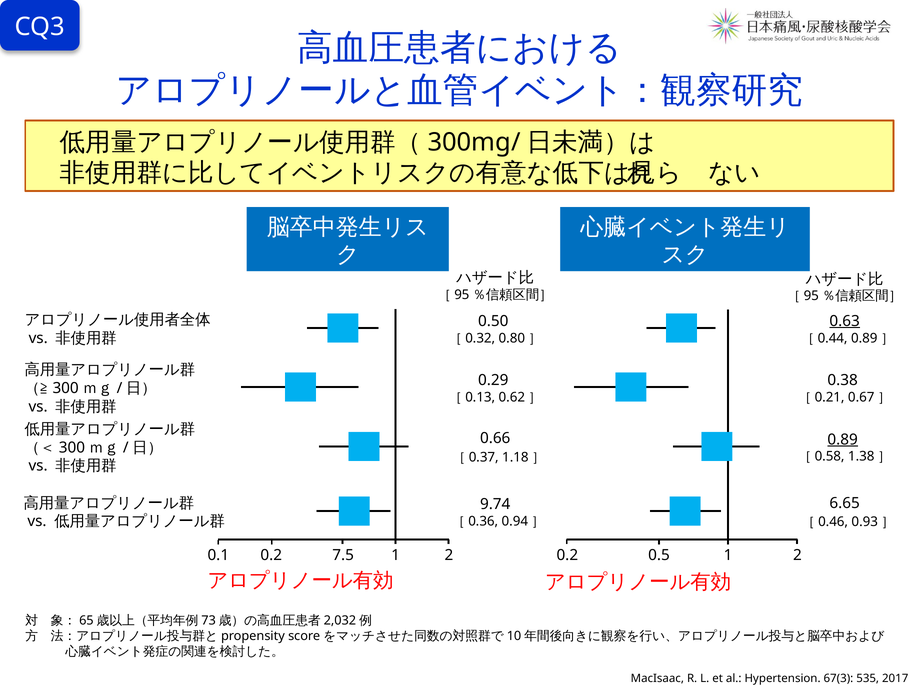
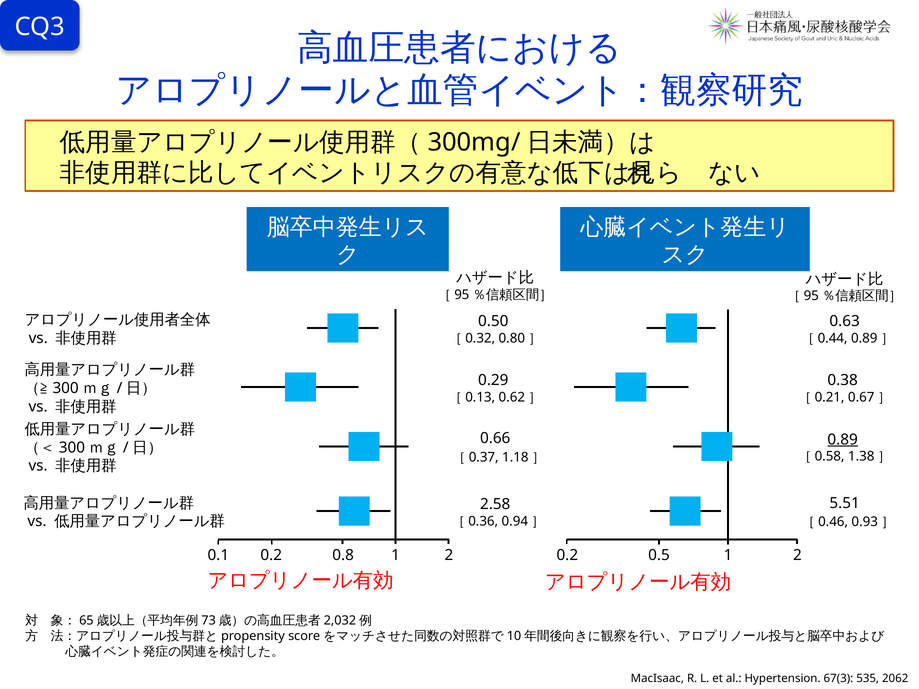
0.63 underline: present -> none
6.65: 6.65 -> 5.51
9.74: 9.74 -> 2.58
7.5: 7.5 -> 0.8
2017: 2017 -> 2062
